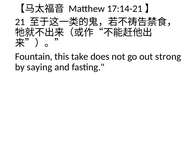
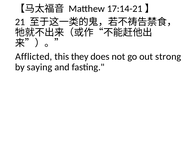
Fountain: Fountain -> Afflicted
take: take -> they
